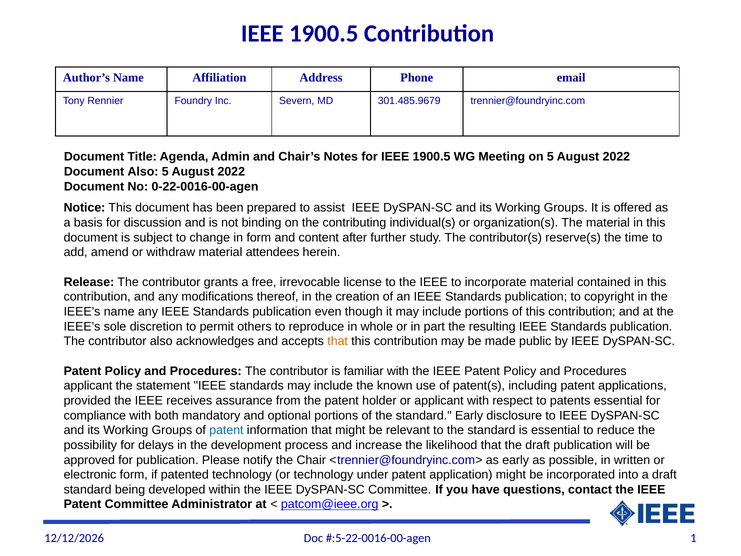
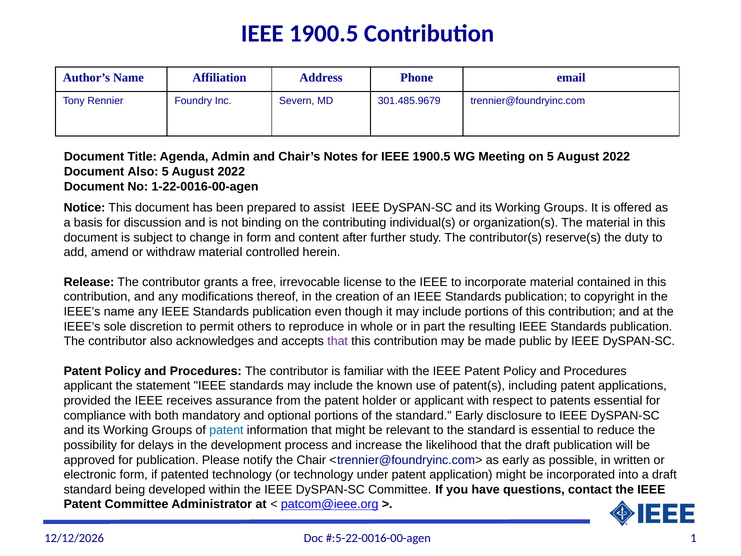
0-22-0016-00-agen: 0-22-0016-00-agen -> 1-22-0016-00-agen
time: time -> duty
attendees: attendees -> controlled
that at (338, 341) colour: orange -> purple
